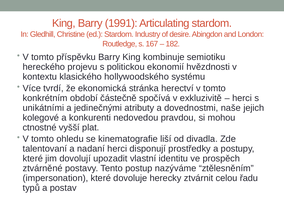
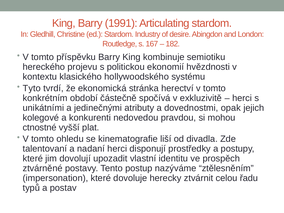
Více: Více -> Tyto
naše: naše -> opak
